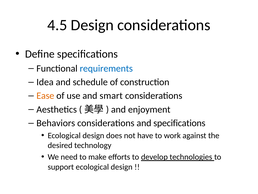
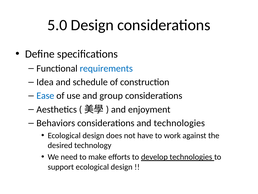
4.5: 4.5 -> 5.0
Ease colour: orange -> blue
smart: smart -> group
and specifications: specifications -> technologies
